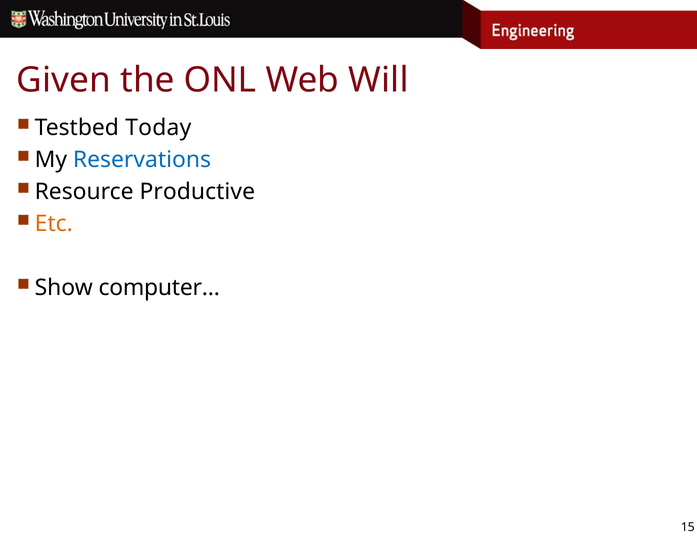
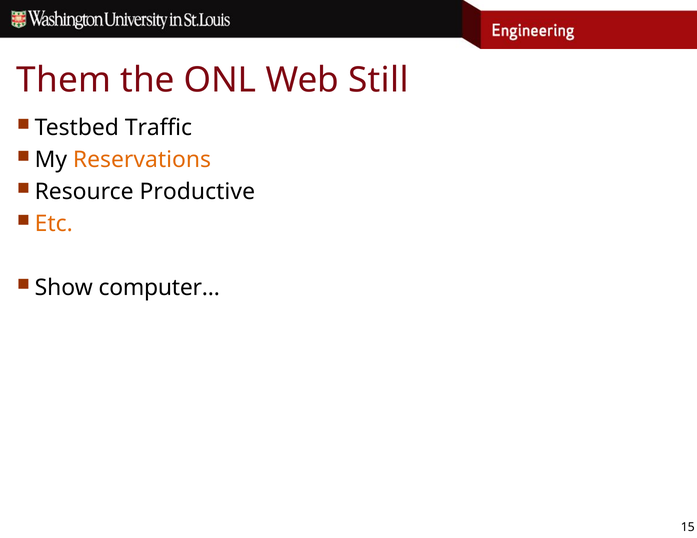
Given: Given -> Them
Will: Will -> Still
Today: Today -> Traffic
Reservations colour: blue -> orange
